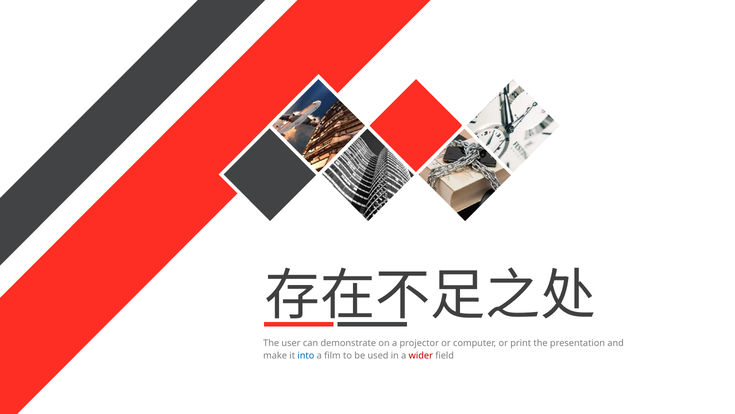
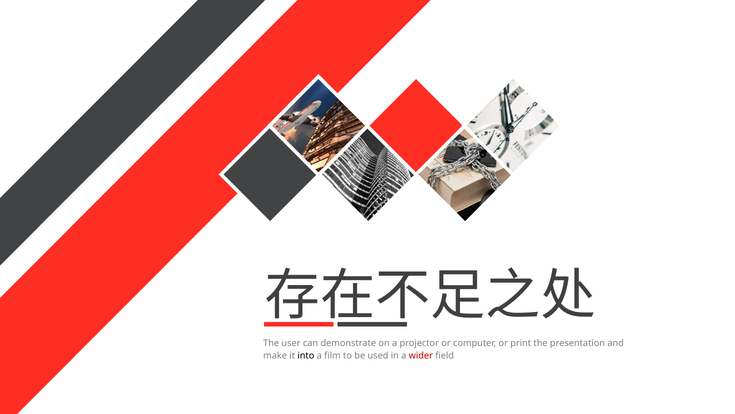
into colour: blue -> black
